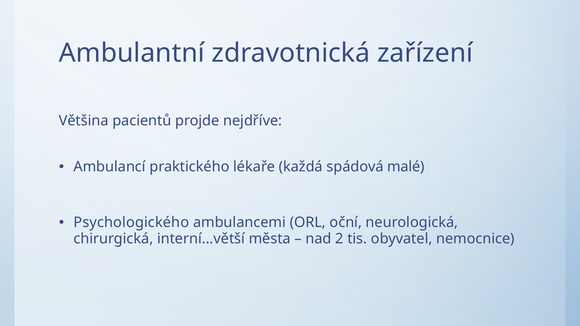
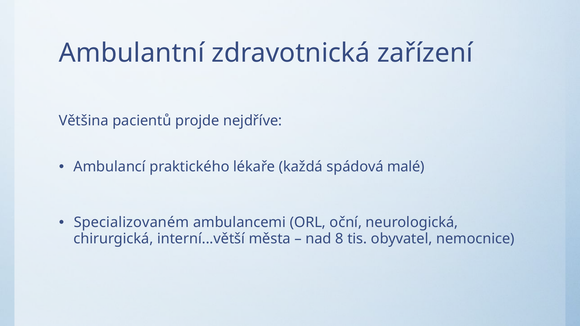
Psychologického: Psychologického -> Specializovaném
2: 2 -> 8
